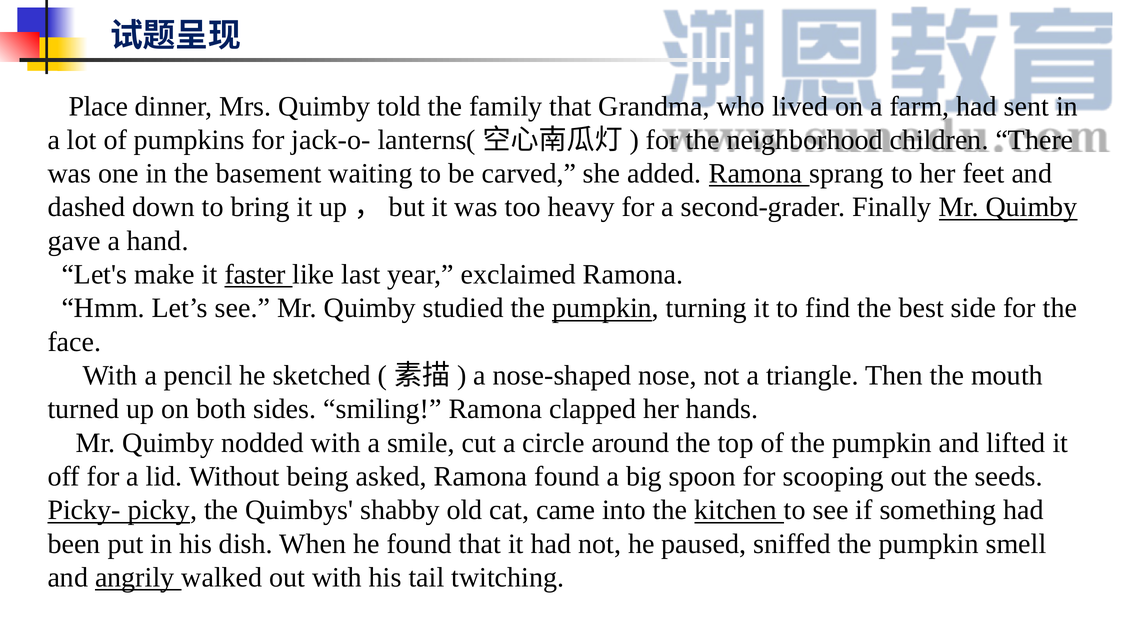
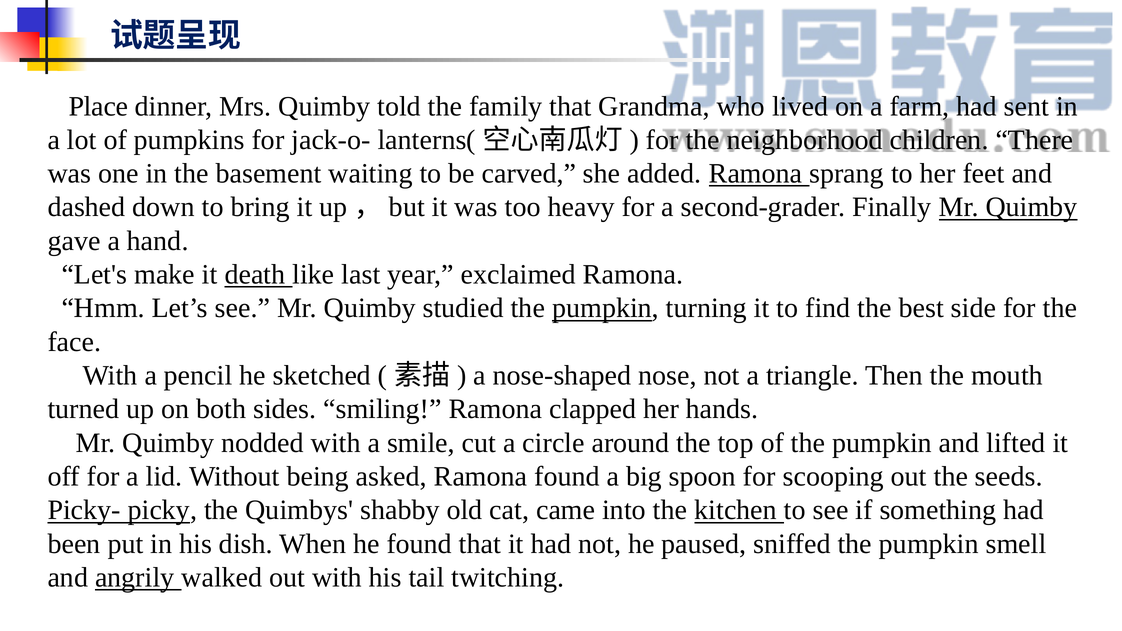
faster: faster -> death
